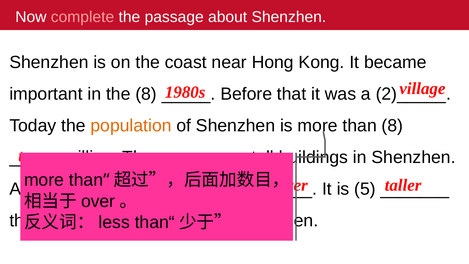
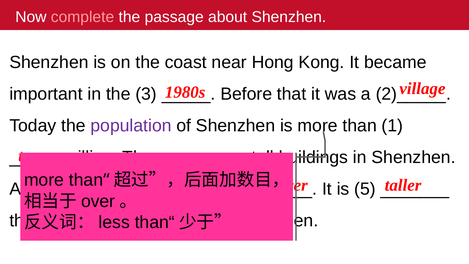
the 8: 8 -> 3
population colour: orange -> purple
than 8: 8 -> 1
